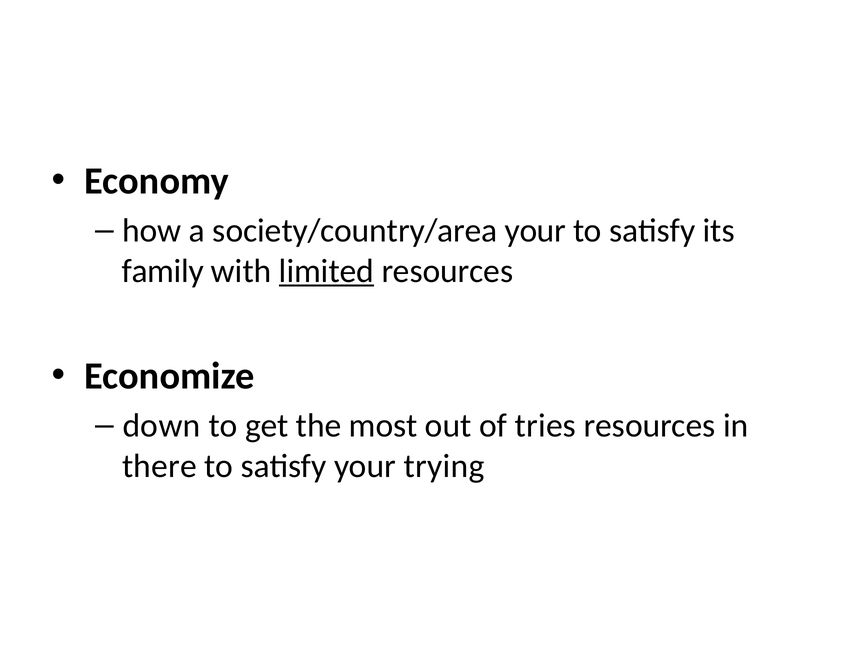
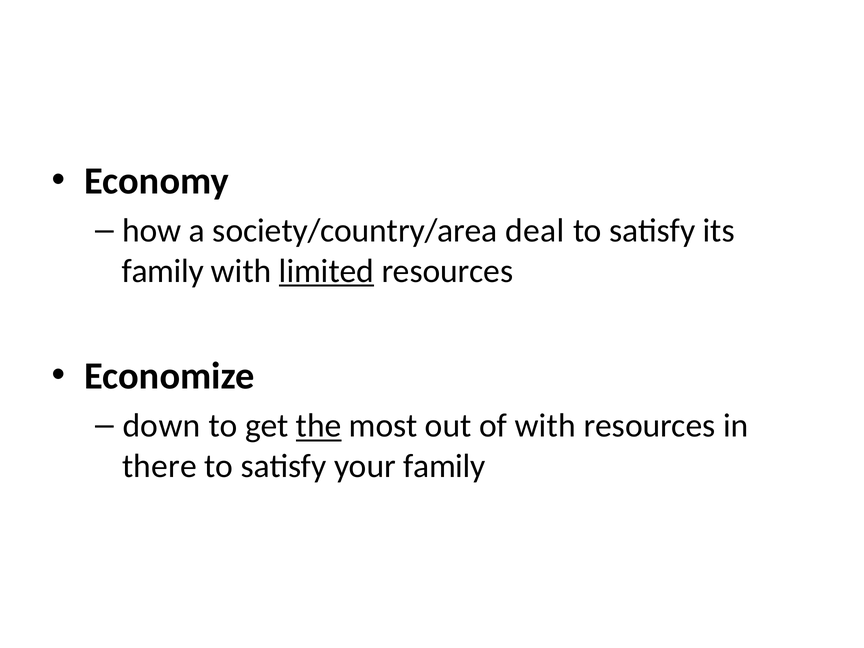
society/country/area your: your -> deal
the underline: none -> present
of tries: tries -> with
your trying: trying -> family
